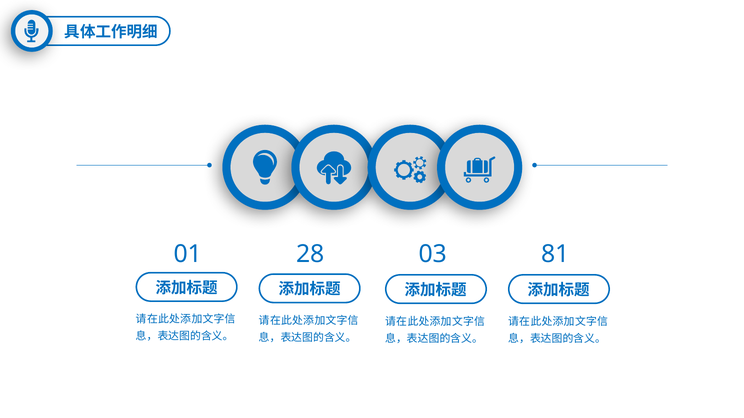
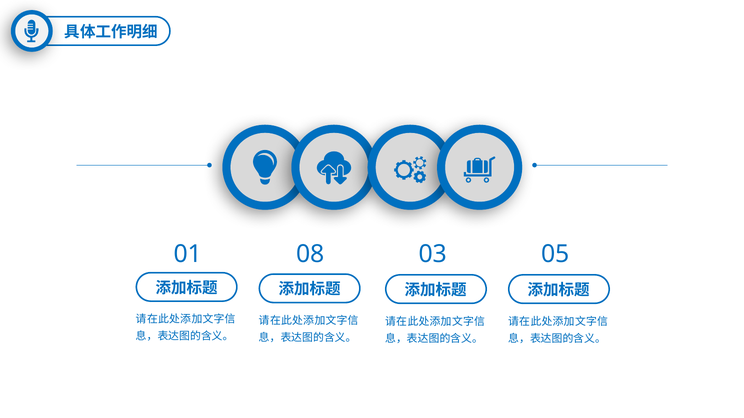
28: 28 -> 08
81: 81 -> 05
